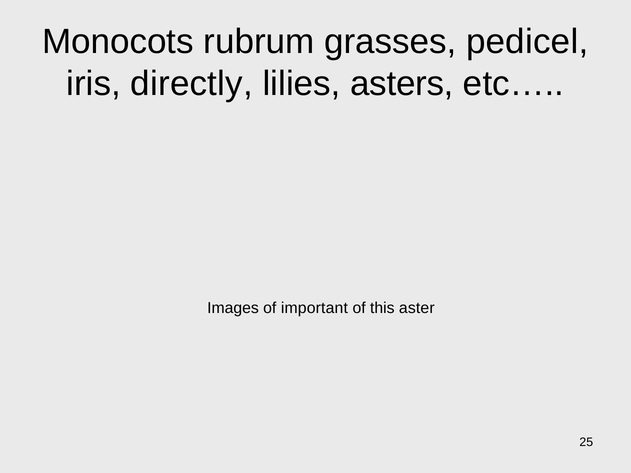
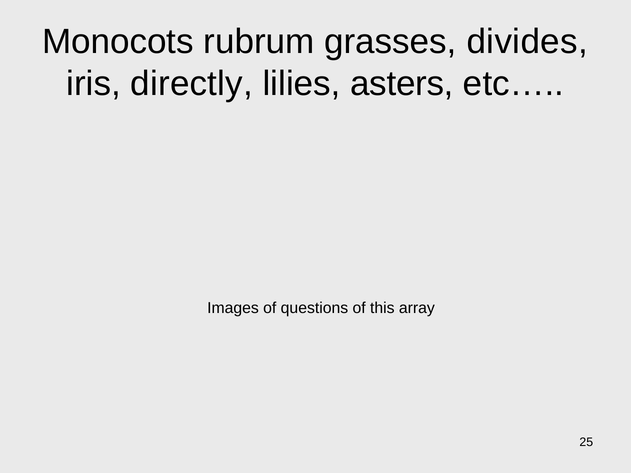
pedicel: pedicel -> divides
important: important -> questions
aster: aster -> array
